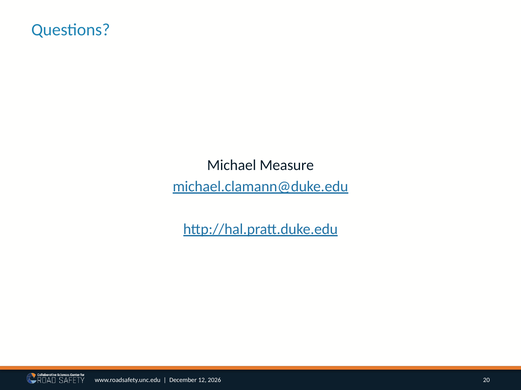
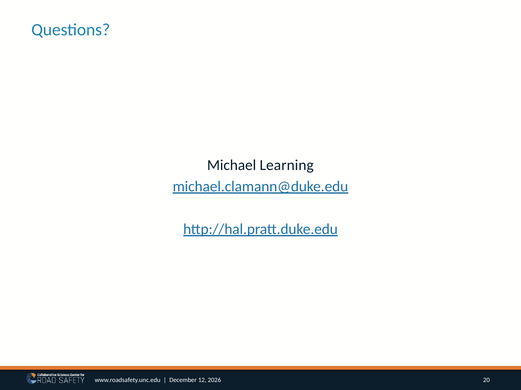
Measure: Measure -> Learning
